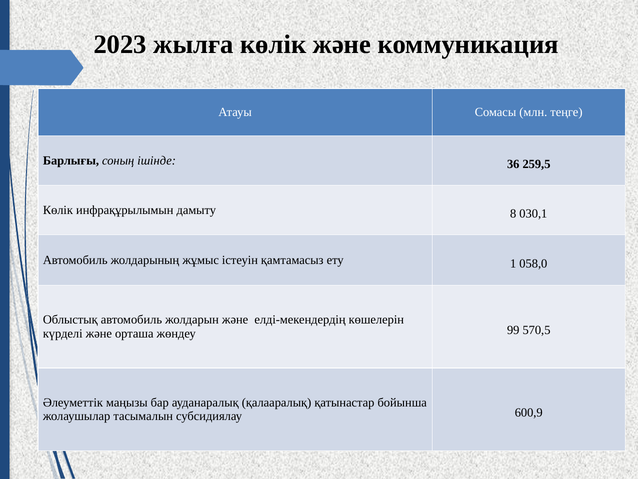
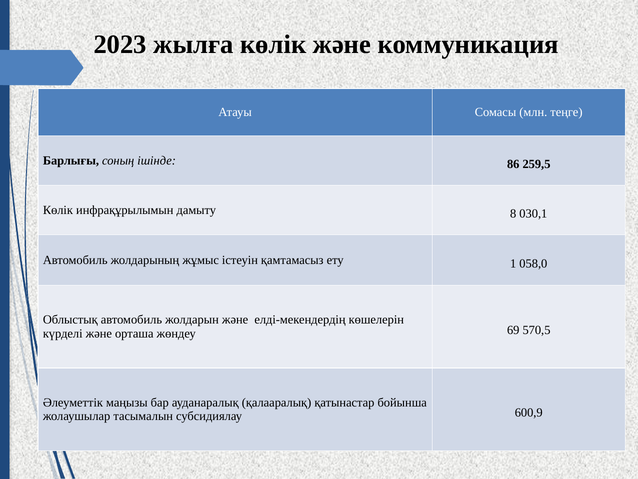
36: 36 -> 86
99: 99 -> 69
